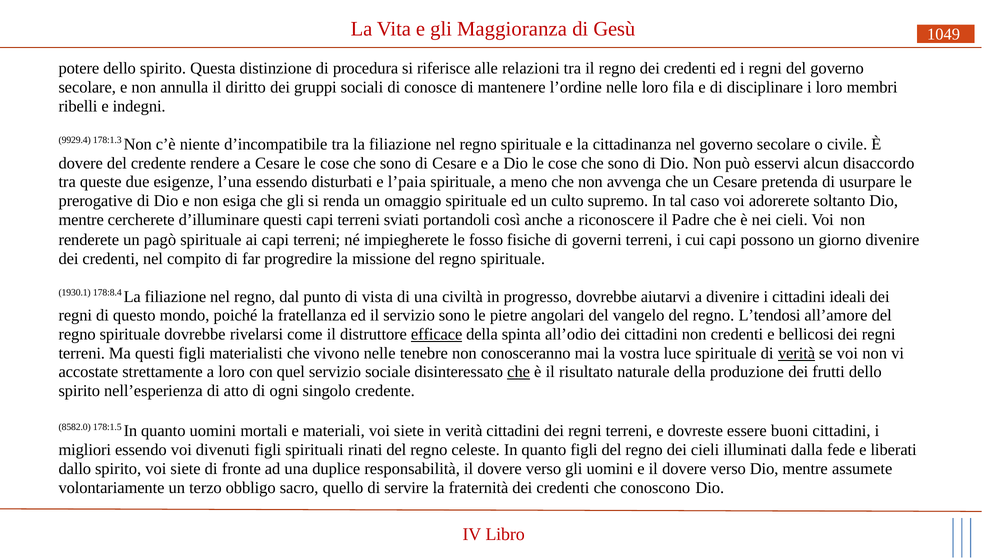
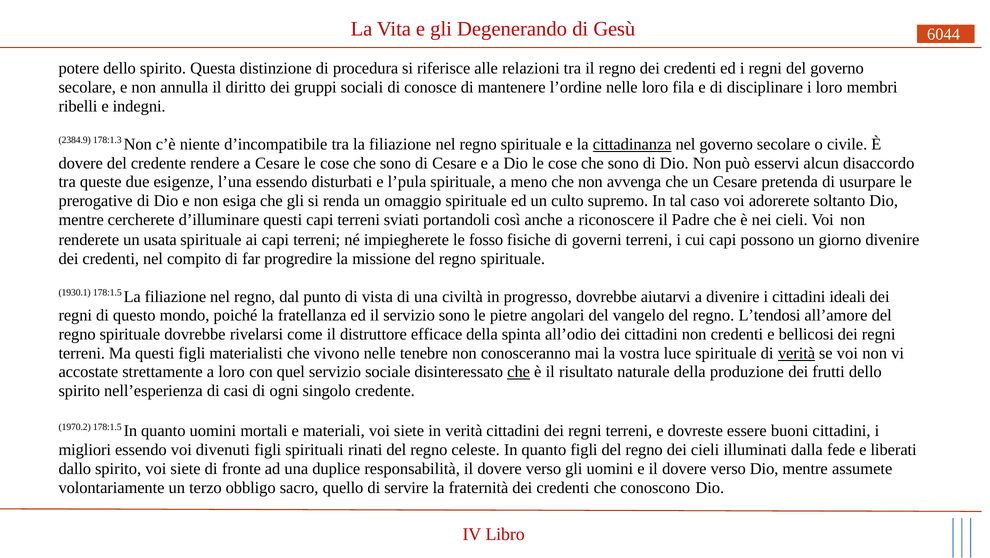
Maggioranza: Maggioranza -> Degenerando
1049: 1049 -> 6044
9929.4: 9929.4 -> 2384.9
cittadinanza underline: none -> present
l’paia: l’paia -> l’pula
pagò: pagò -> usata
1930.1 178:8.4: 178:8.4 -> 178:1.5
efficace underline: present -> none
atto: atto -> casi
8582.0: 8582.0 -> 1970.2
